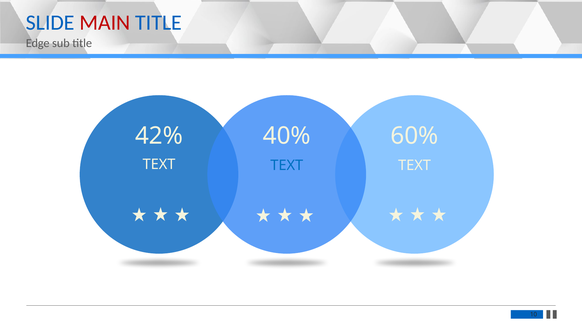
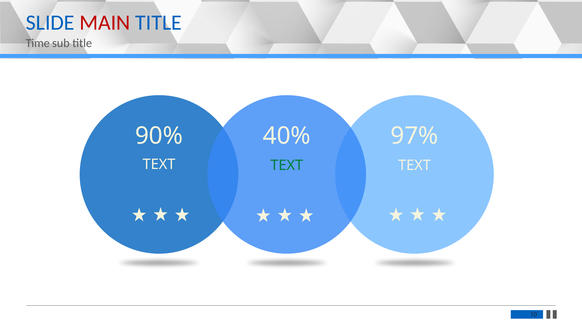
Edge: Edge -> Time
42%: 42% -> 90%
60%: 60% -> 97%
TEXT at (287, 166) colour: blue -> green
